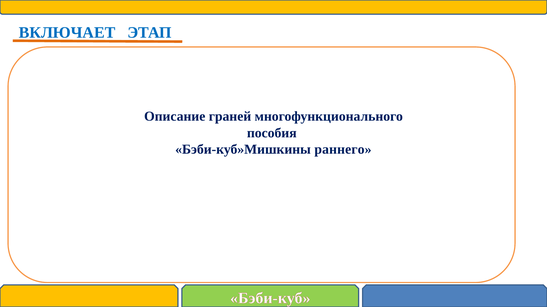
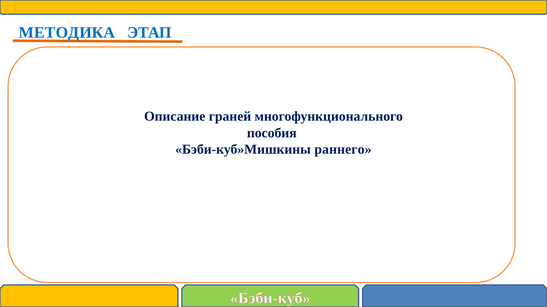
ВКЛЮЧАЕТ: ВКЛЮЧАЕТ -> МЕТОДИКА
